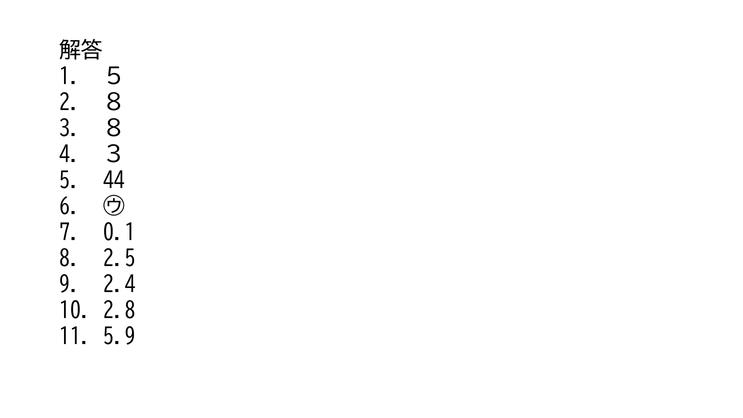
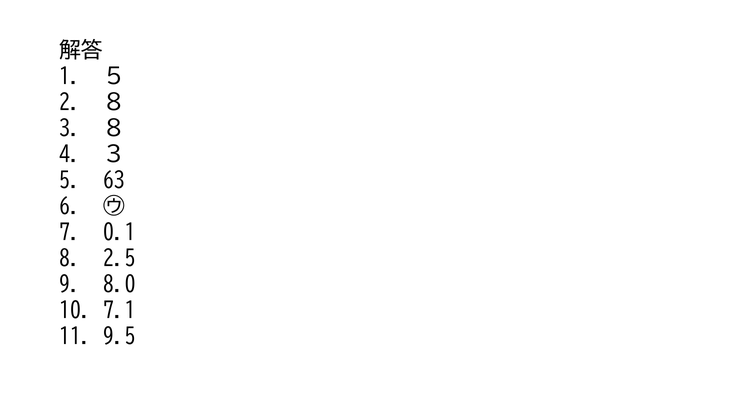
44: 44 -> 63
2.4: 2.4 -> 8.0
2.8: 2.8 -> 7.1
5.9: 5.9 -> 9.5
